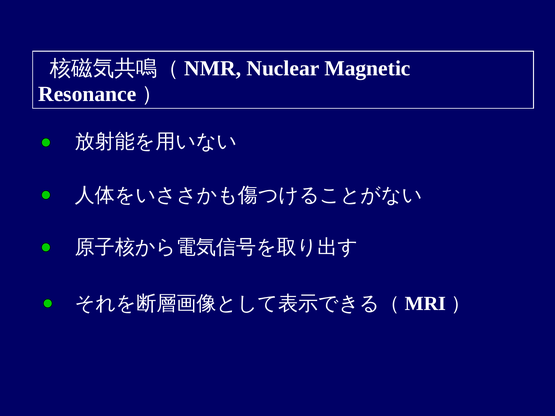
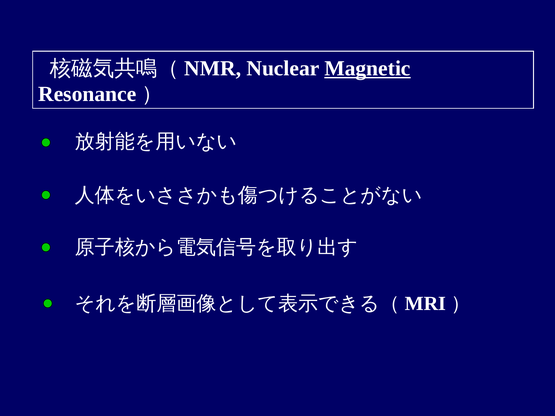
Magnetic underline: none -> present
